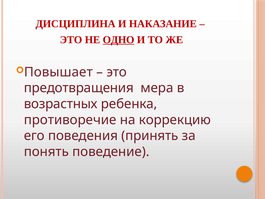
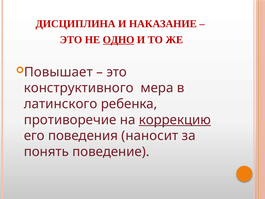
предотвращения: предотвращения -> конструктивного
возрастных: возрастных -> латинского
коррекцию underline: none -> present
принять: принять -> наносит
